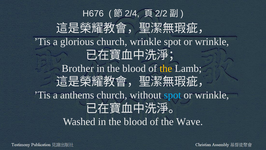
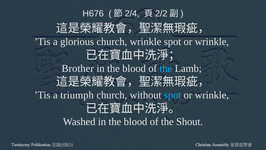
the at (166, 68) colour: yellow -> light blue
anthems: anthems -> triumph
Wave: Wave -> Shout
